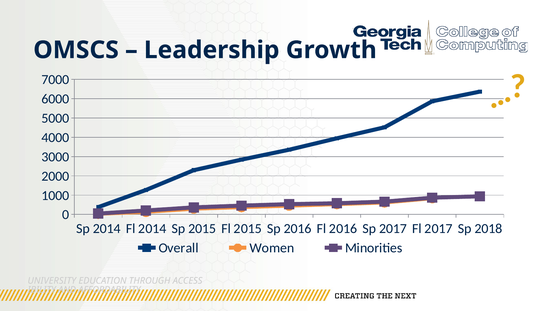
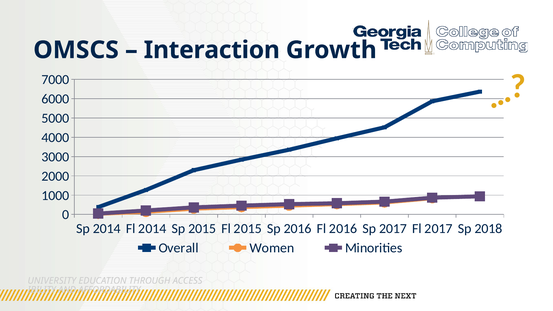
Leadership: Leadership -> Interaction
